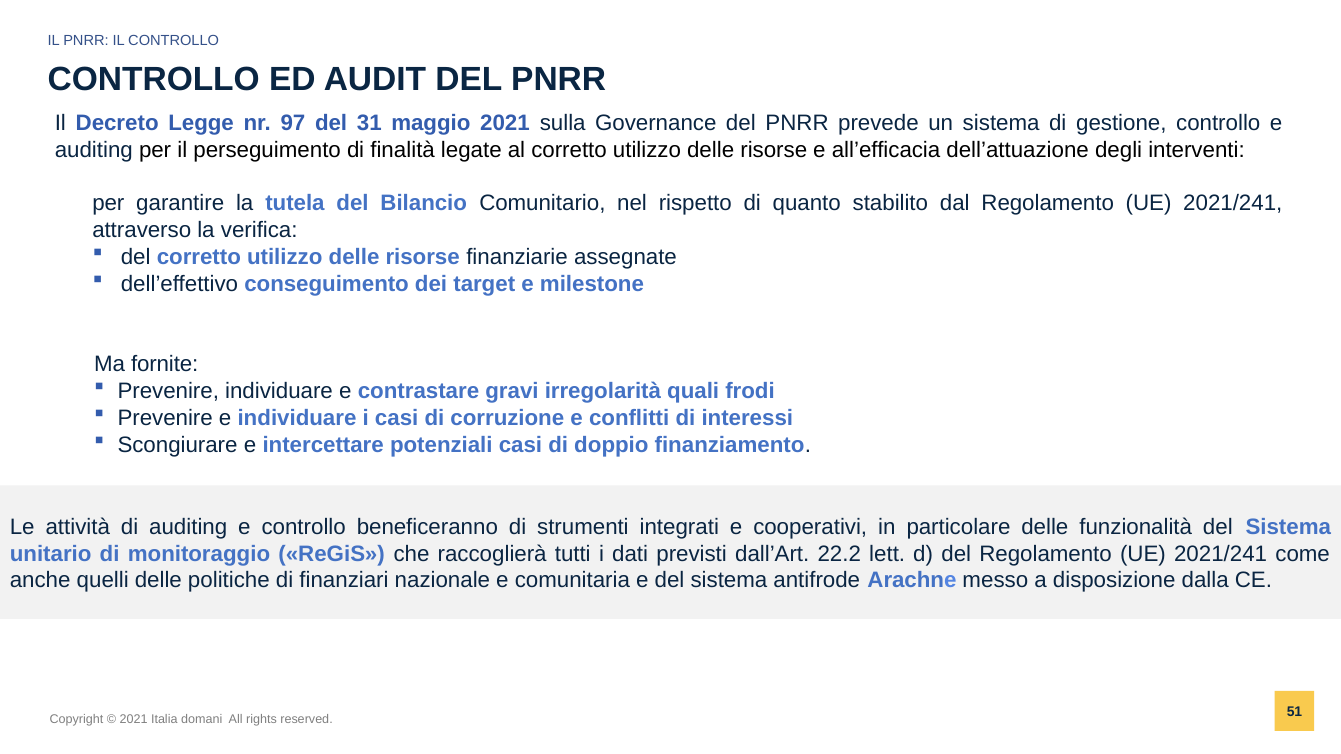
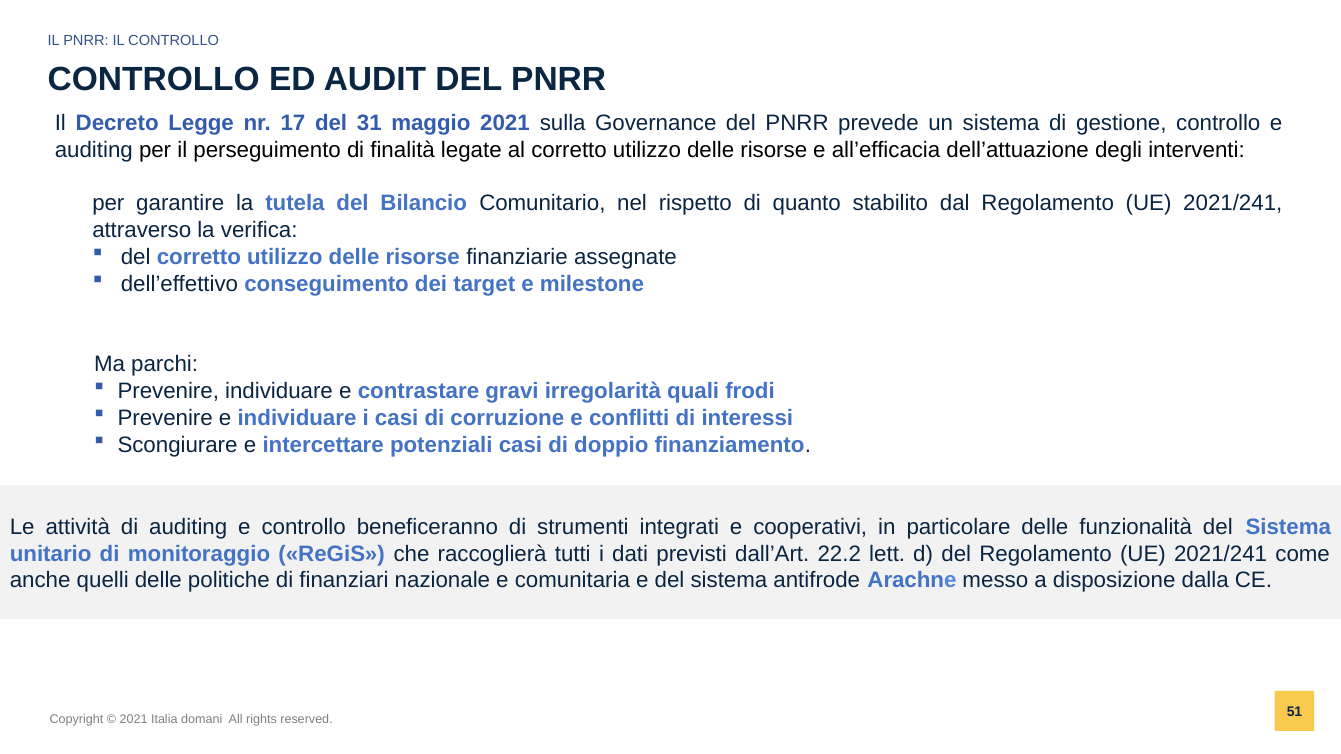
97: 97 -> 17
fornite: fornite -> parchi
